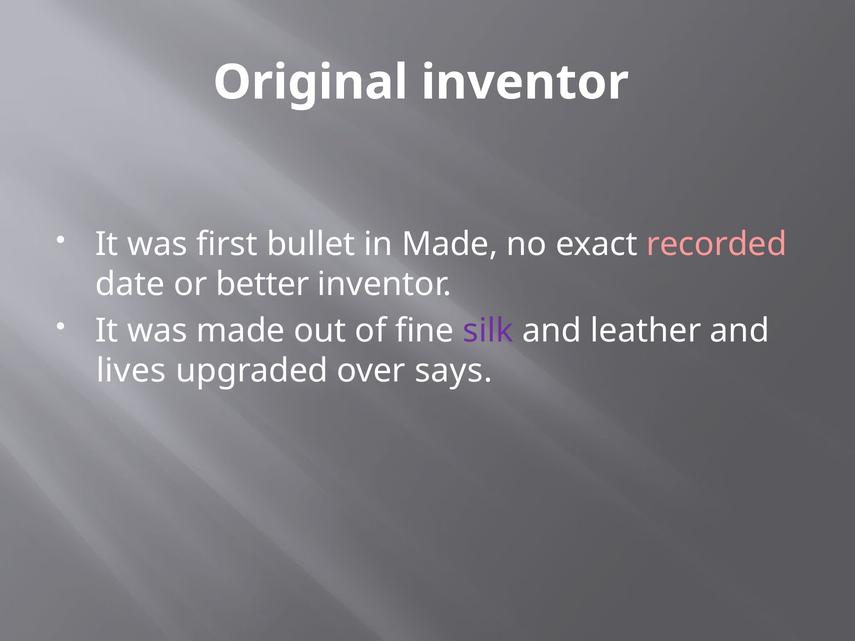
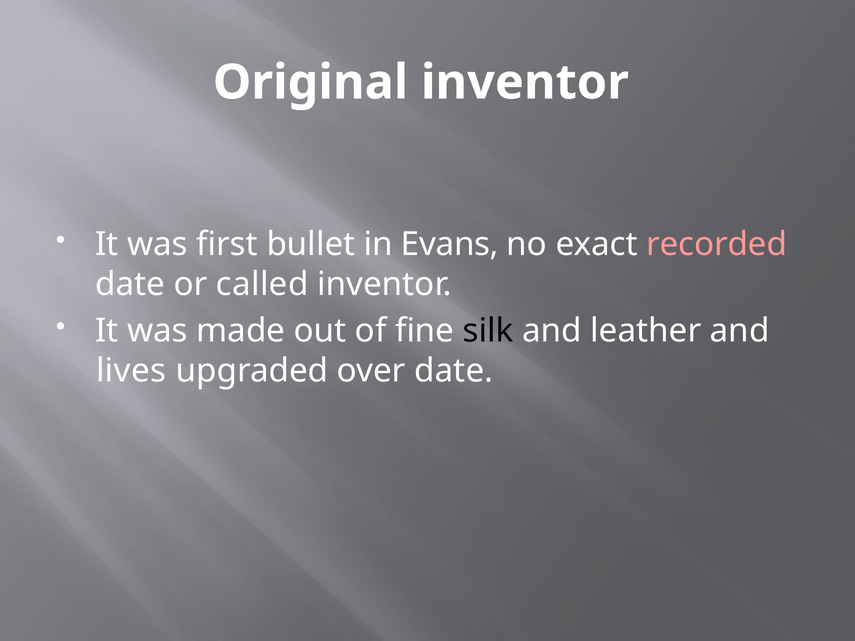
in Made: Made -> Evans
better: better -> called
silk colour: purple -> black
over says: says -> date
